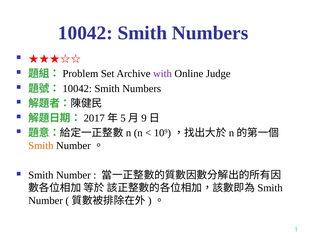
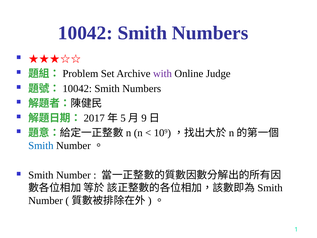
Smith at (41, 145) colour: orange -> blue
